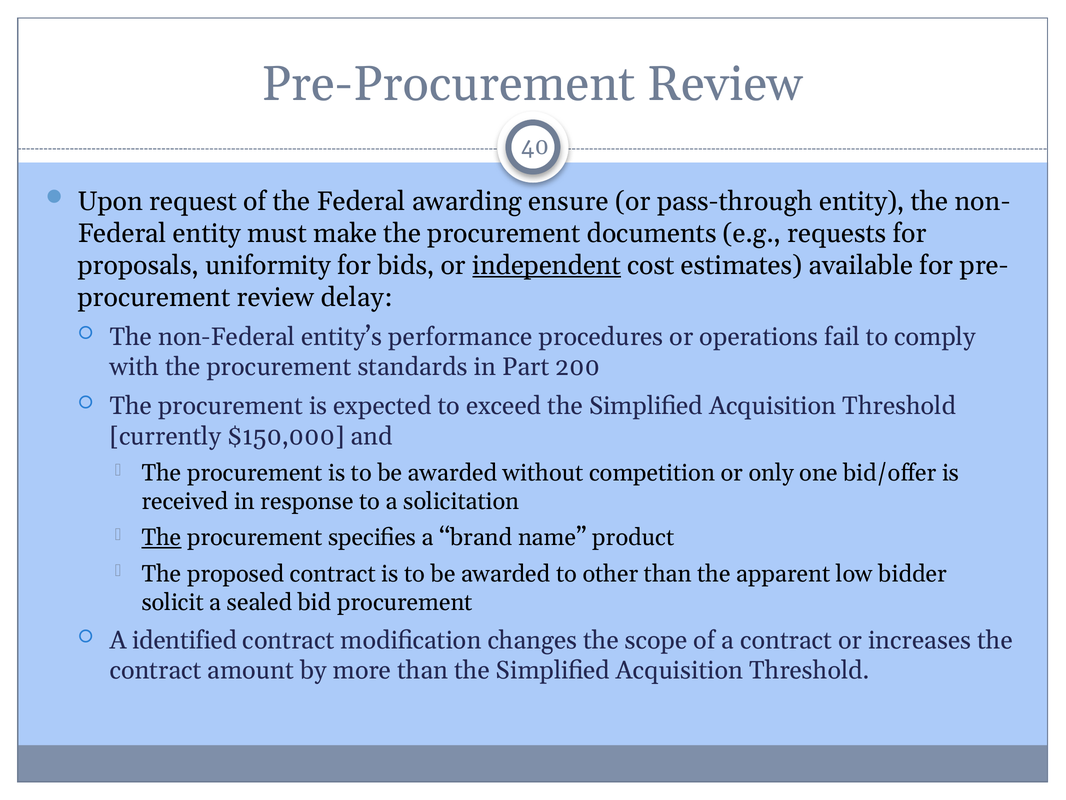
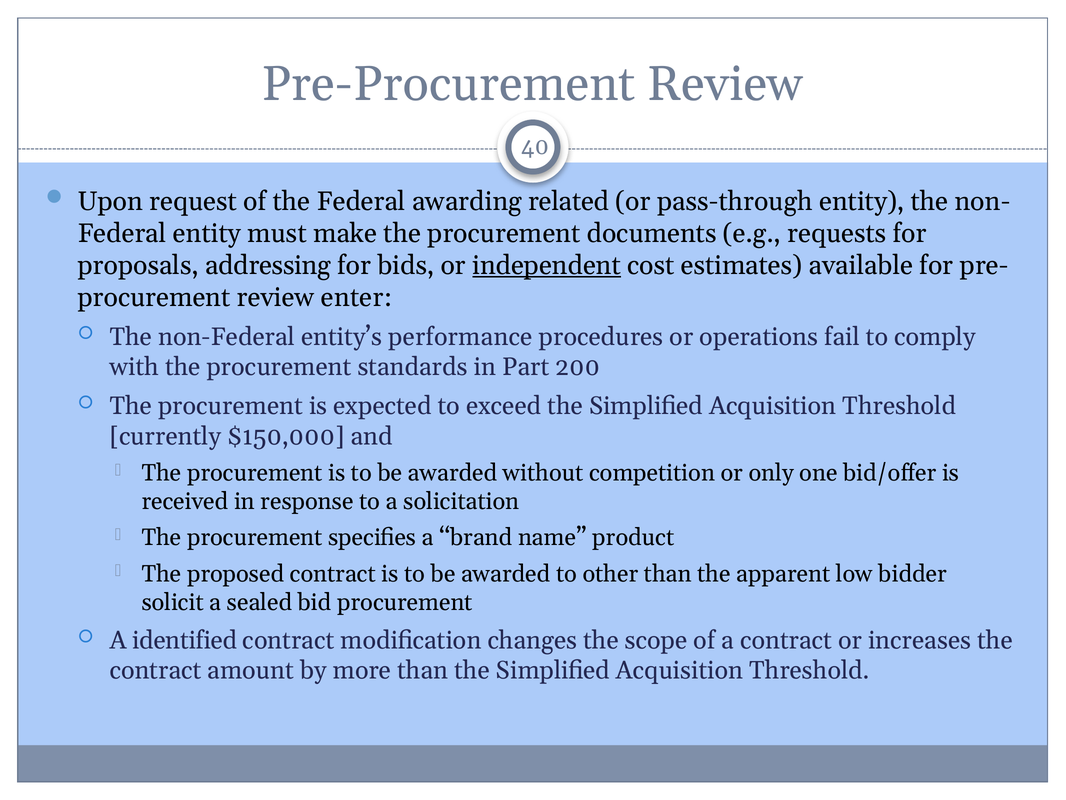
ensure: ensure -> related
uniformity: uniformity -> addressing
delay: delay -> enter
The at (161, 537) underline: present -> none
